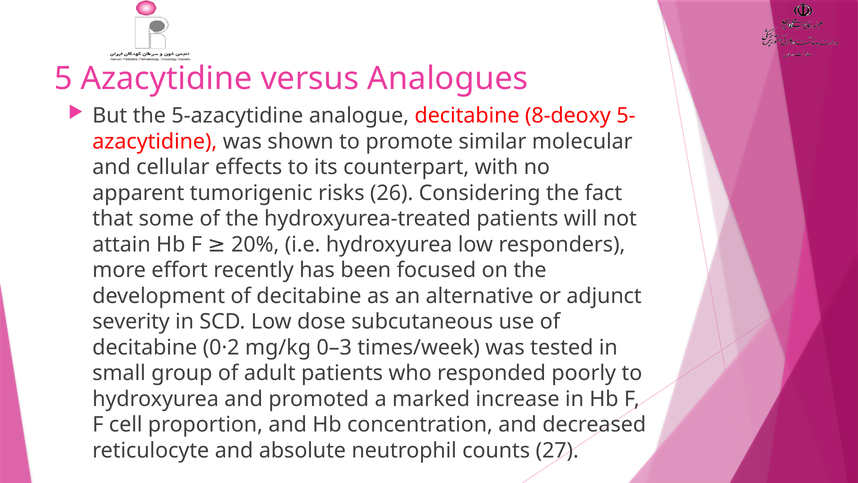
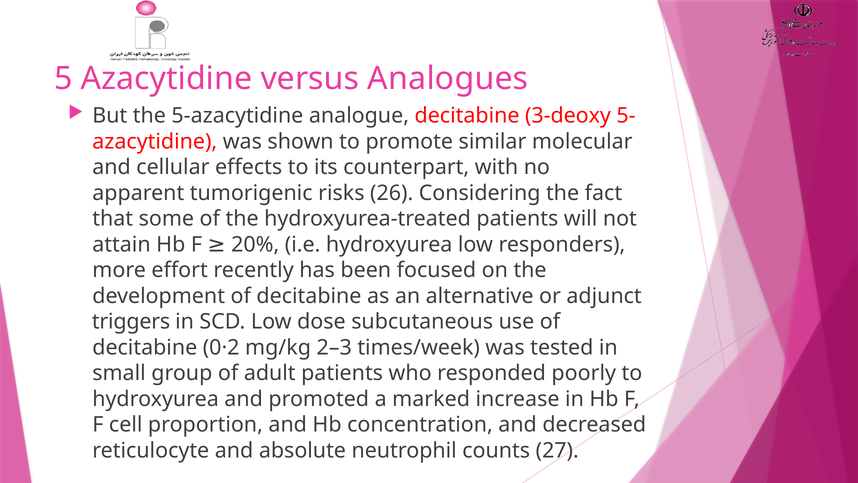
8-deoxy: 8-deoxy -> 3-deoxy
severity: severity -> triggers
0–3: 0–3 -> 2–3
